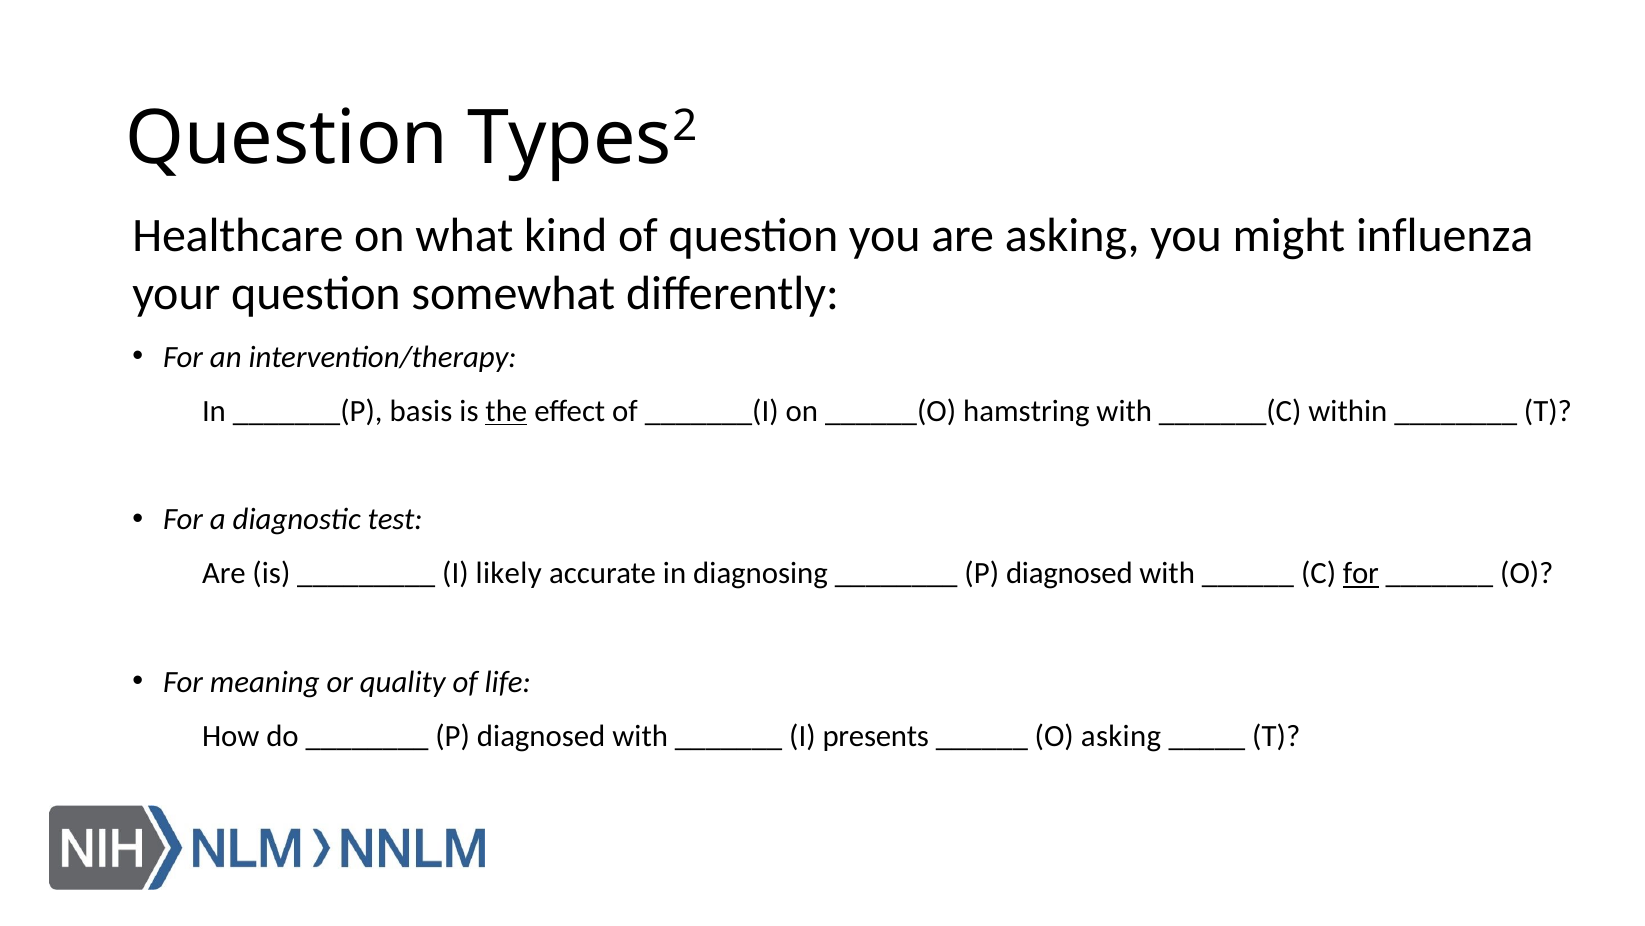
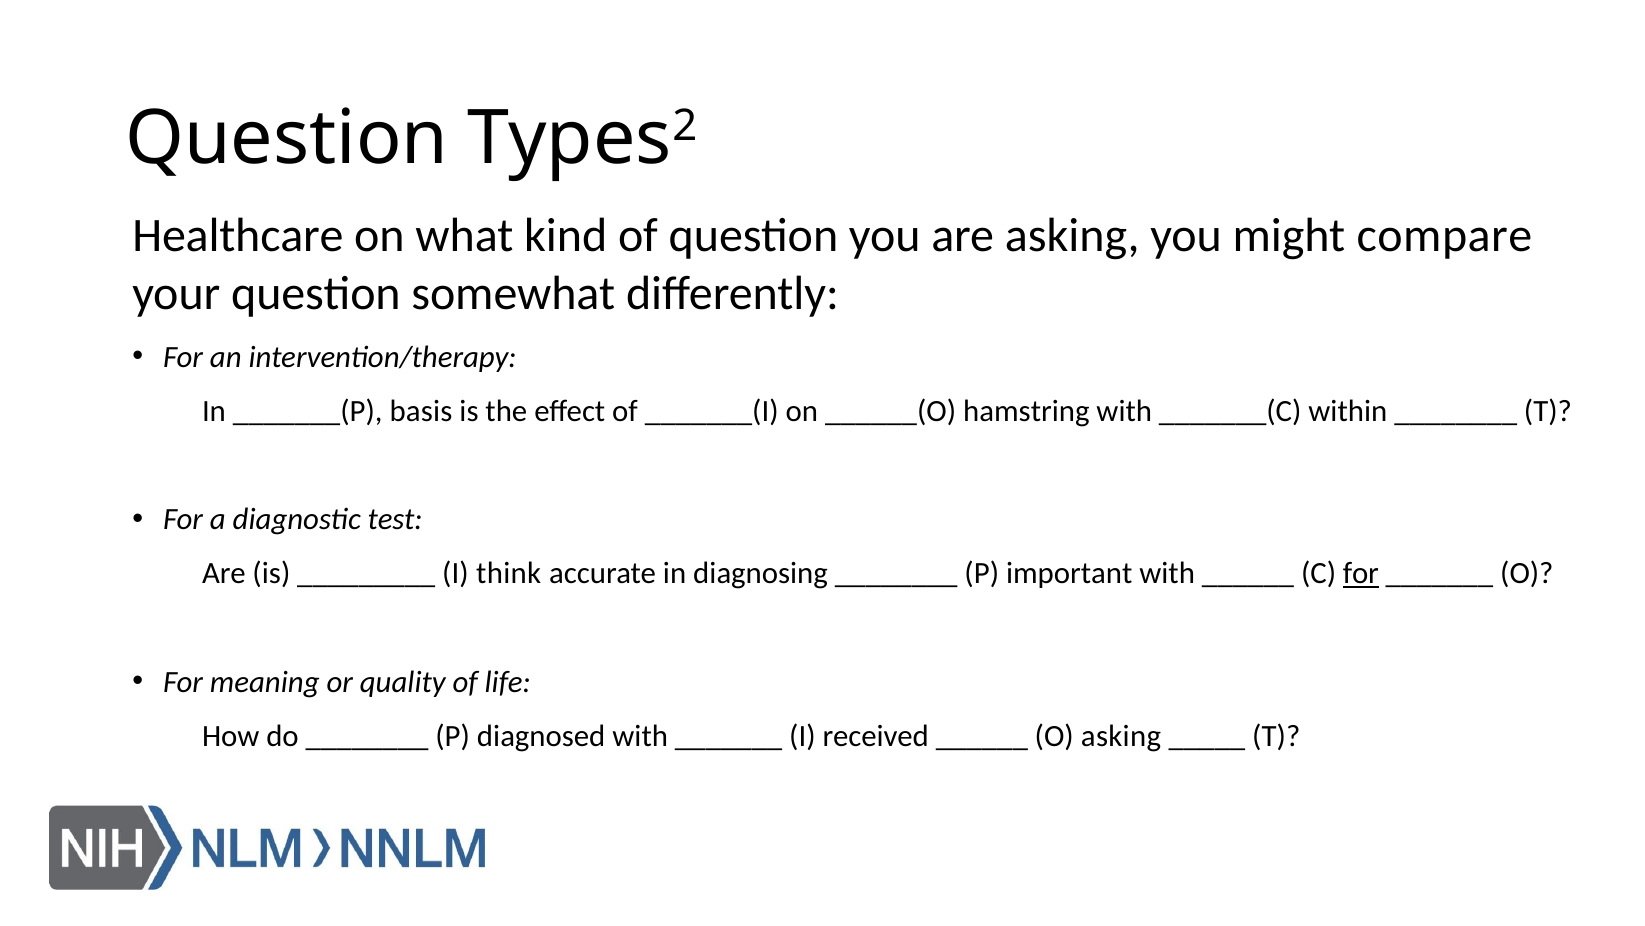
influenza: influenza -> compare
the underline: present -> none
likely: likely -> think
diagnosed at (1069, 573): diagnosed -> important
presents: presents -> received
